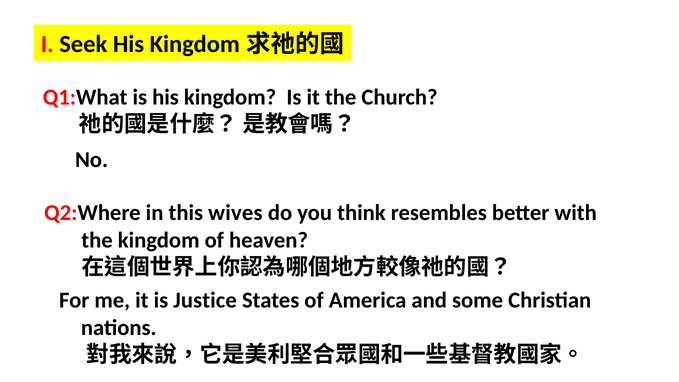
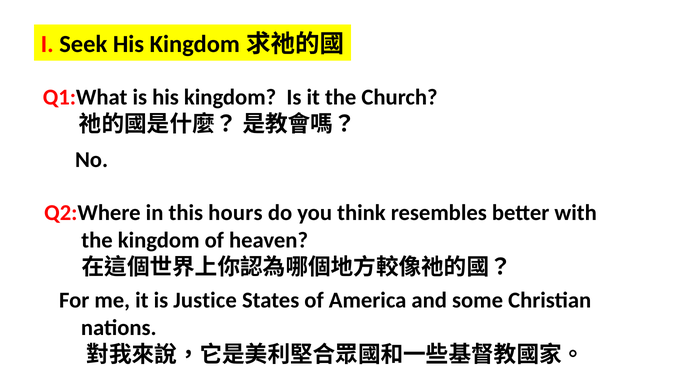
wives: wives -> hours
